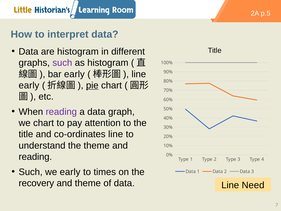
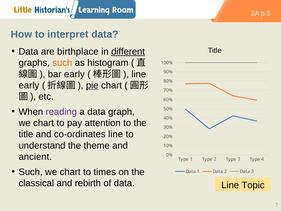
are histogram: histogram -> birthplace
different underline: none -> present
such at (62, 63) colour: purple -> orange
reading at (35, 157): reading -> ancient
early at (70, 172): early -> chart
recovery: recovery -> classical
and theme: theme -> rebirth
Need: Need -> Topic
